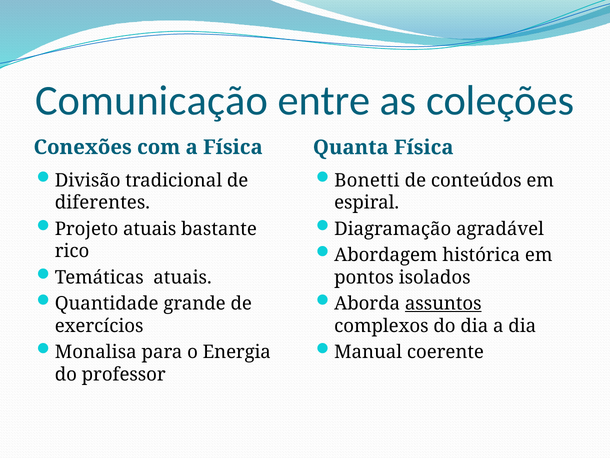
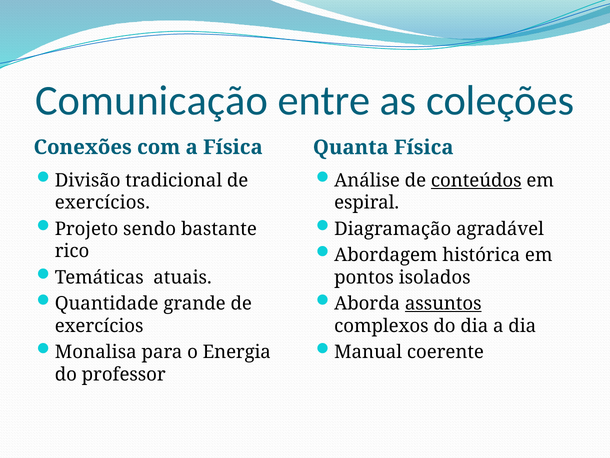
Bonetti: Bonetti -> Análise
conteúdos underline: none -> present
diferentes at (102, 203): diferentes -> exercícios
Projeto atuais: atuais -> sendo
